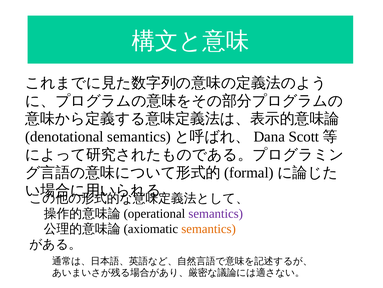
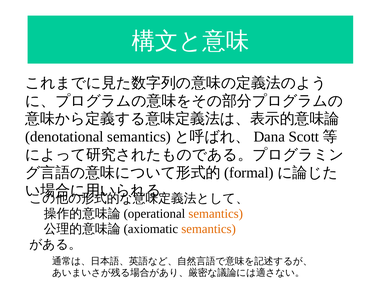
semantics at (216, 213) colour: purple -> orange
